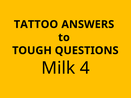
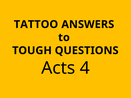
Milk: Milk -> Acts
